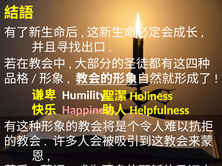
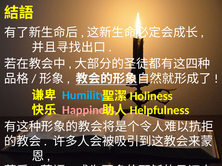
Humility colour: white -> light blue
